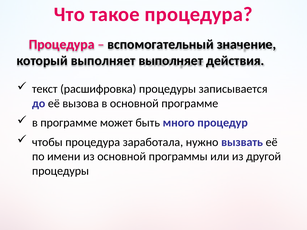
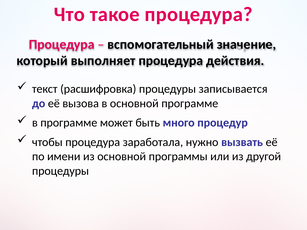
выполняет выполняет: выполняет -> процедура
